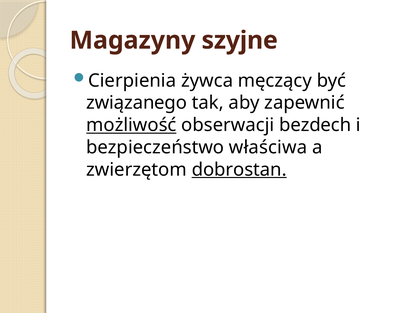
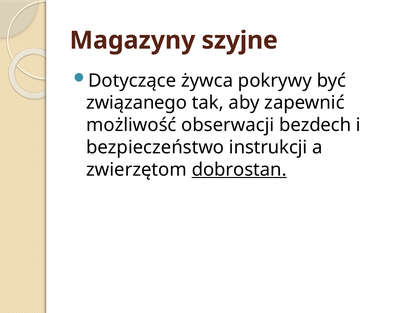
Cierpienia: Cierpienia -> Dotyczące
męczący: męczący -> pokrywy
możliwość underline: present -> none
właściwa: właściwa -> instrukcji
